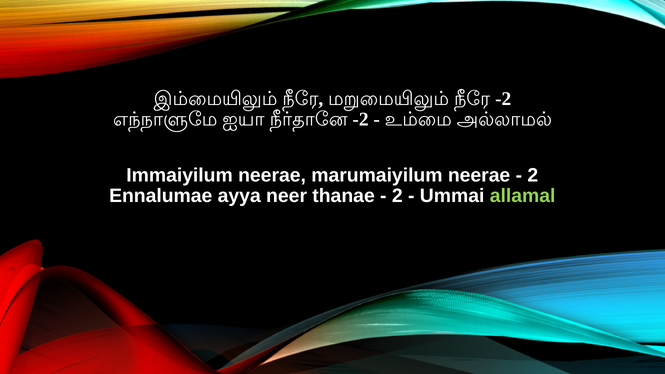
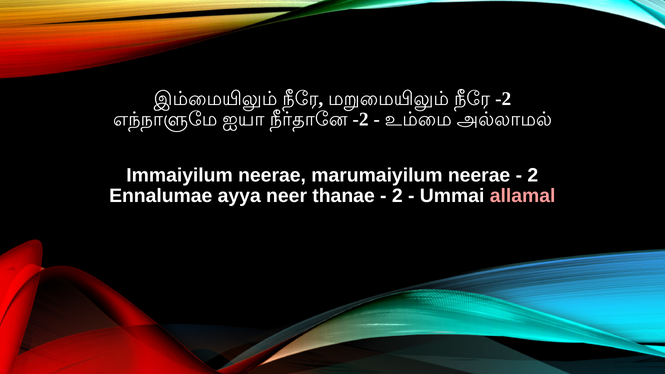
allamal colour: light green -> pink
